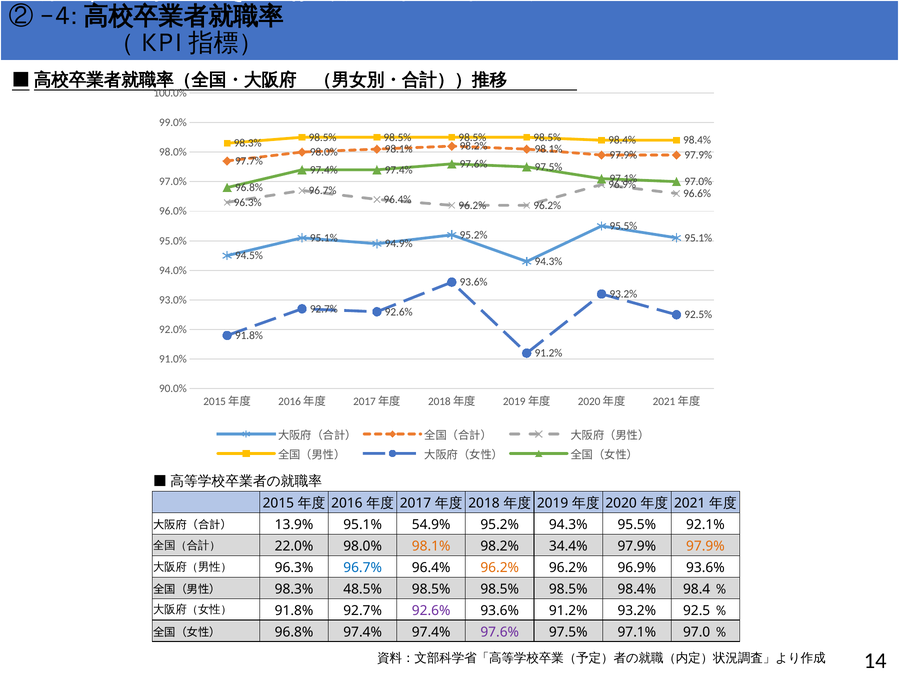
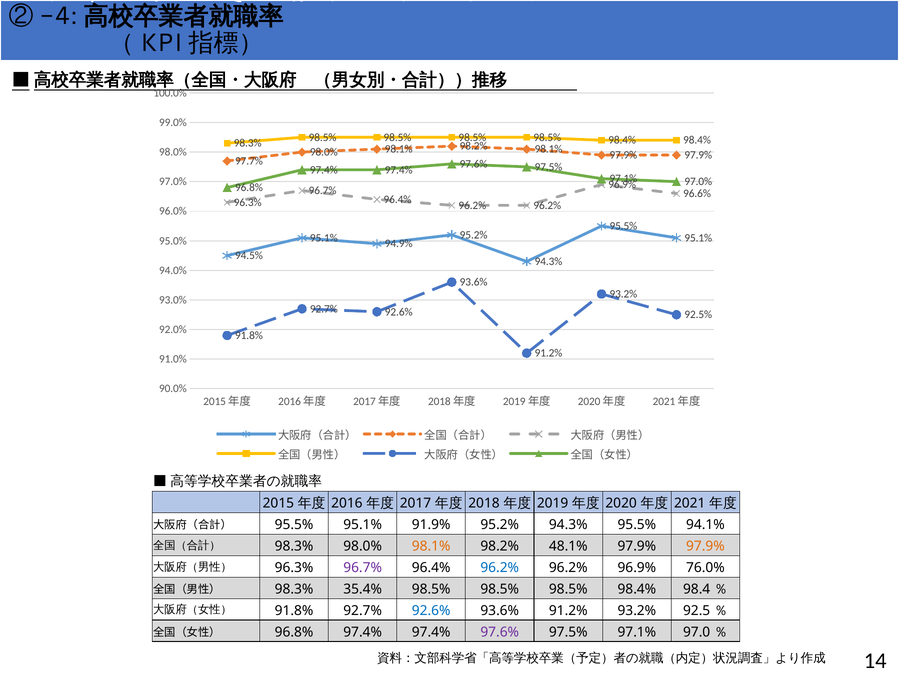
13.9% at (294, 524): 13.9% -> 95.5%
54.9%: 54.9% -> 91.9%
92.1%: 92.1% -> 94.1%
22.0% at (294, 545): 22.0% -> 98.3%
34.4%: 34.4% -> 48.1%
96.7% at (363, 567) colour: blue -> purple
96.2% at (500, 567) colour: orange -> blue
96.9% 93.6%: 93.6% -> 76.0%
48.5%: 48.5% -> 35.4%
92.6% at (431, 610) colour: purple -> blue
